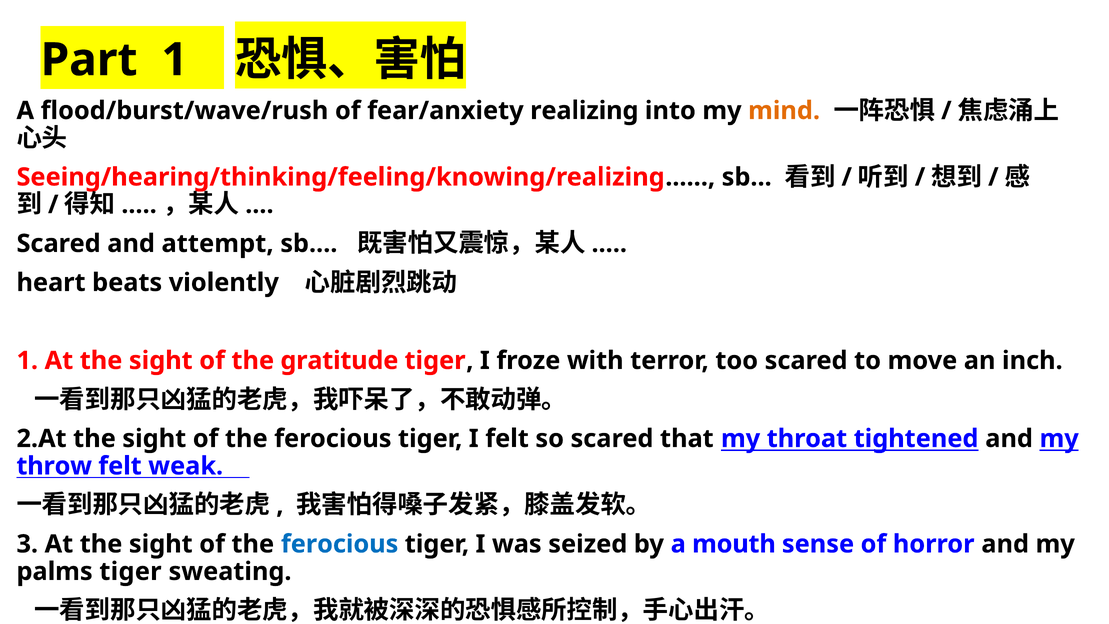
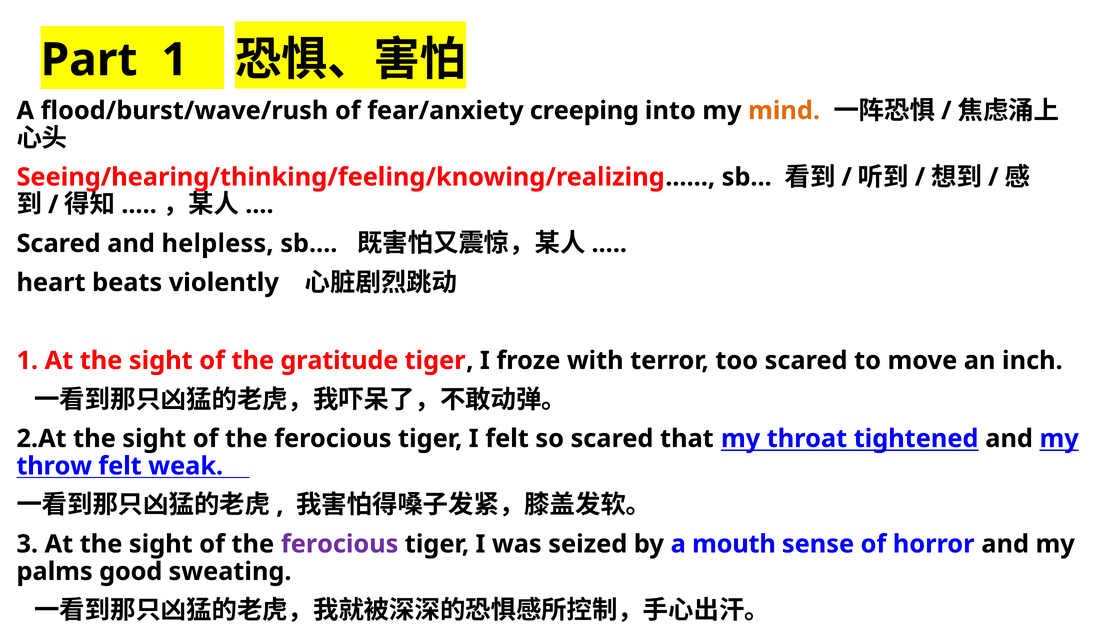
realizing: realizing -> creeping
attempt: attempt -> helpless
ferocious at (340, 544) colour: blue -> purple
palms tiger: tiger -> good
